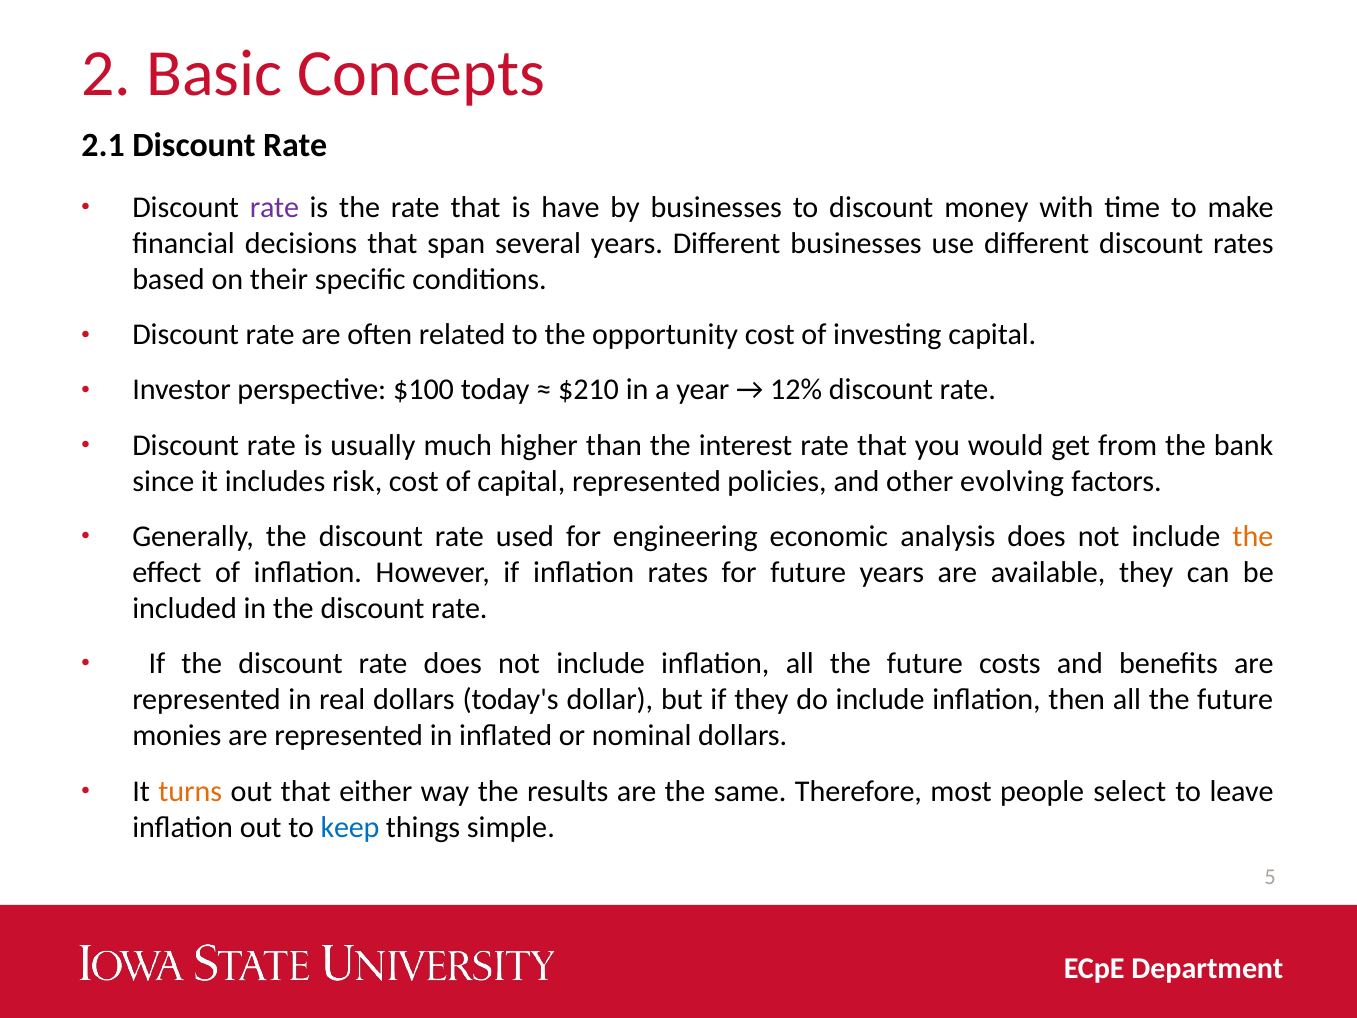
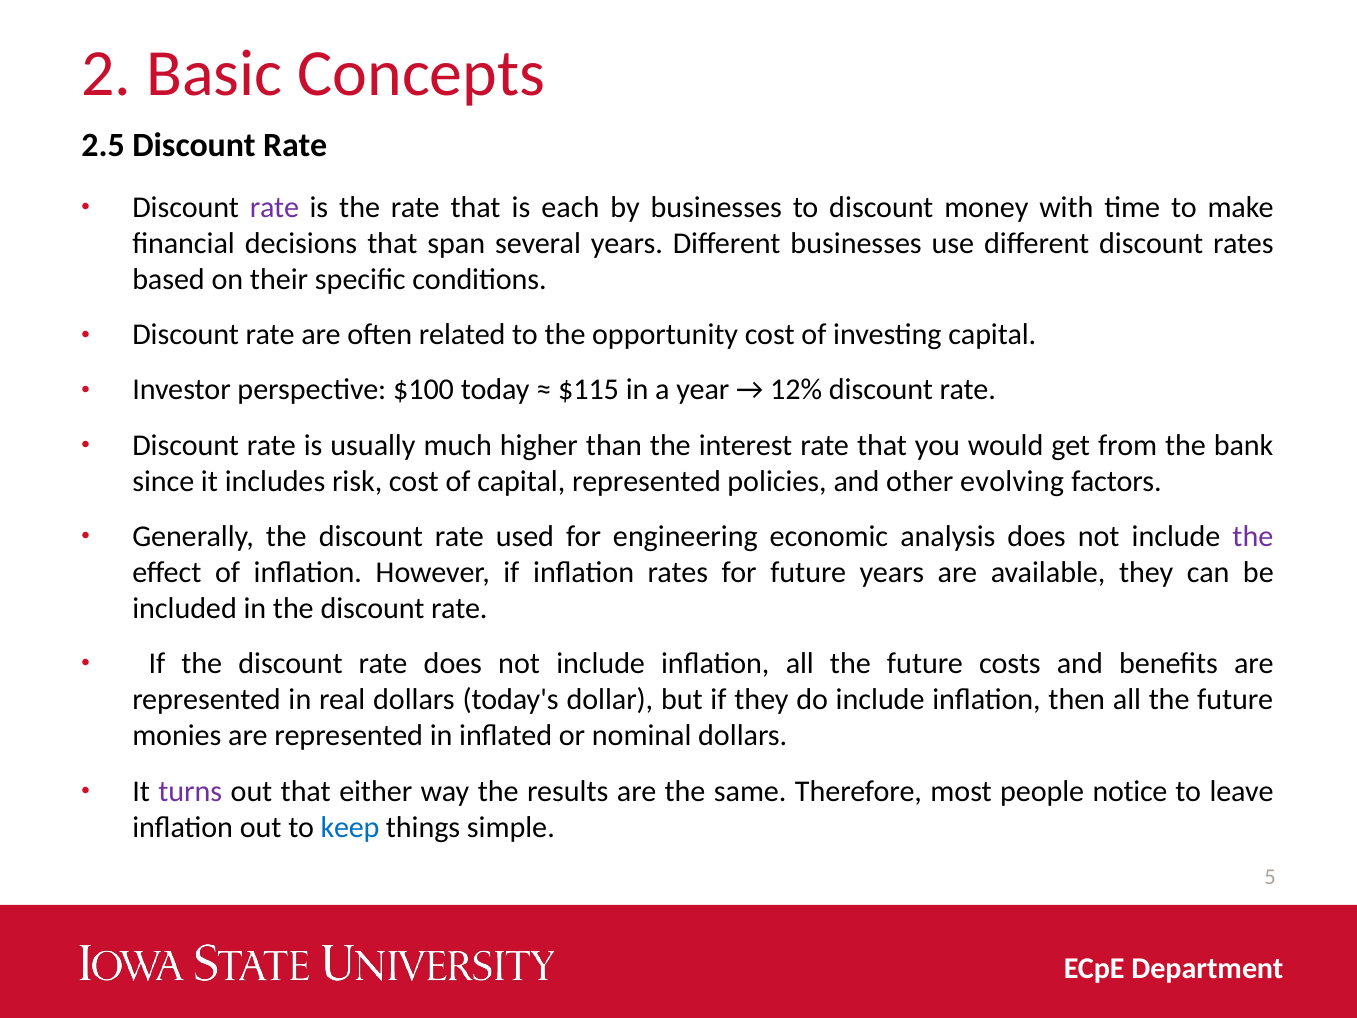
2.1: 2.1 -> 2.5
have: have -> each
$210: $210 -> $115
the at (1253, 536) colour: orange -> purple
turns colour: orange -> purple
select: select -> notice
